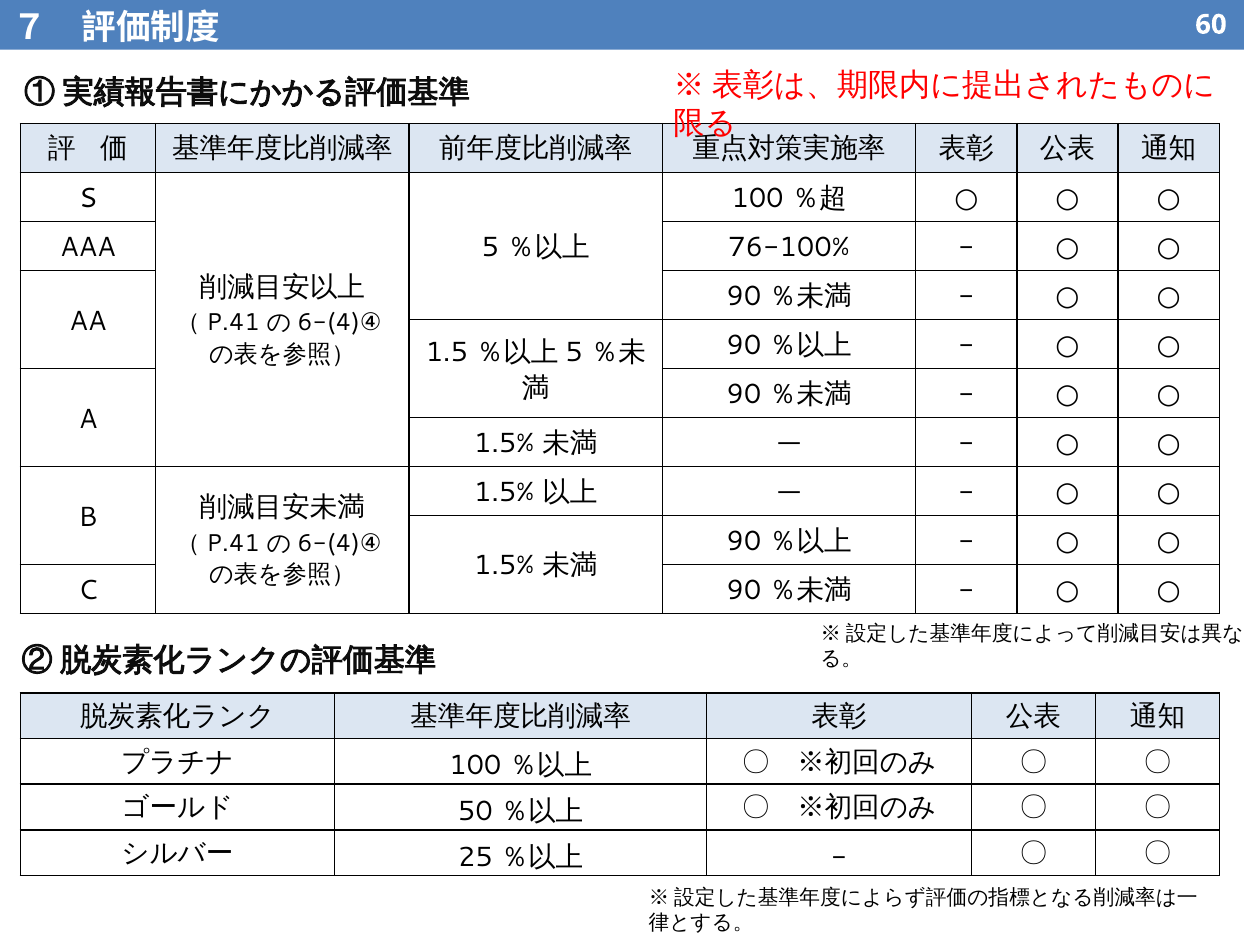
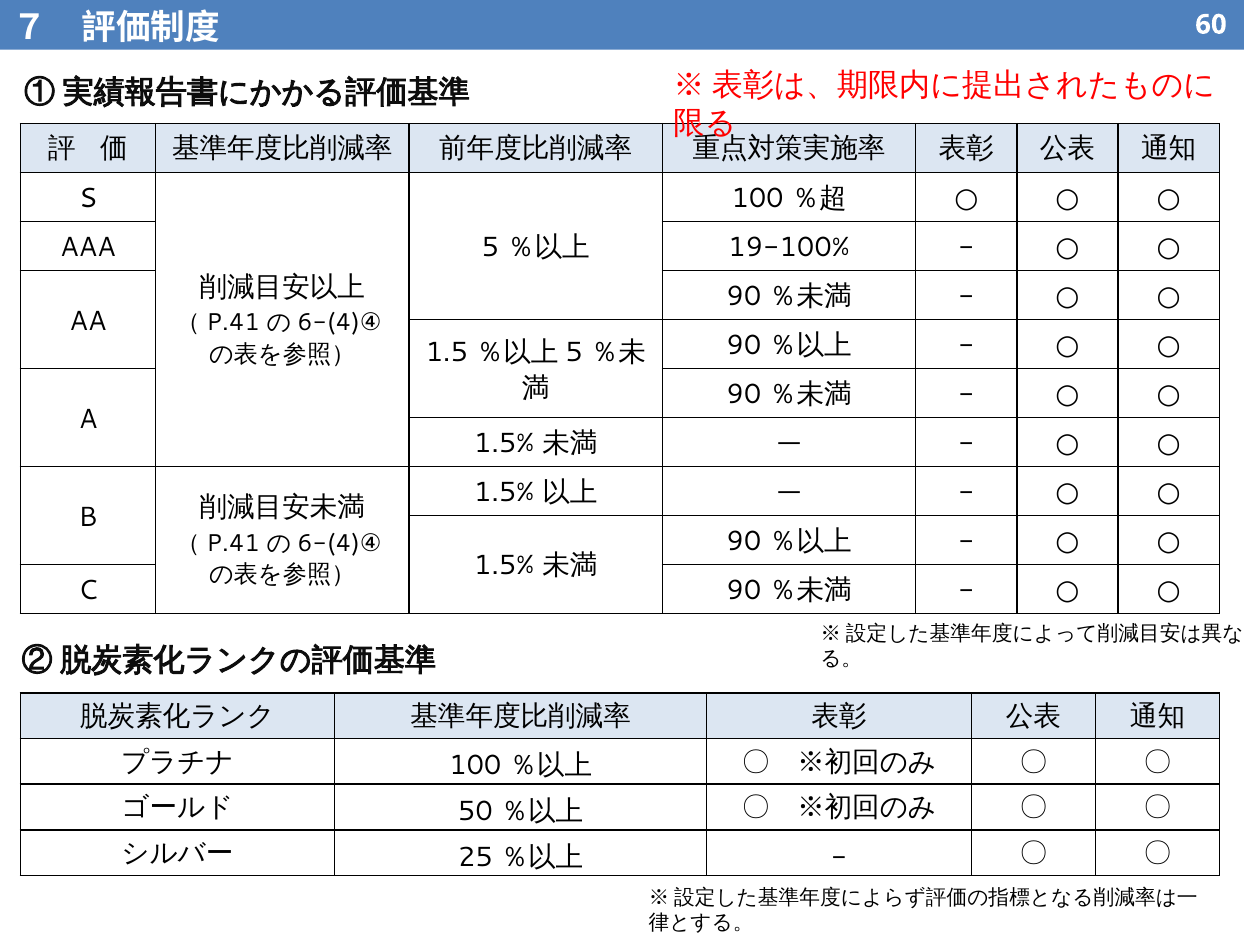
76-100%: 76-100% -> 19-100%
